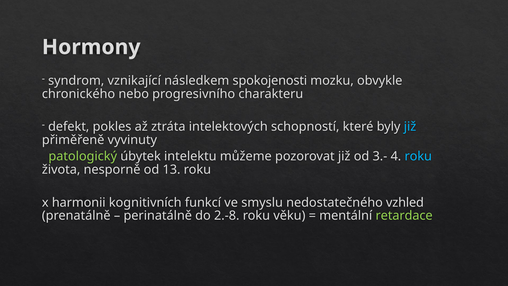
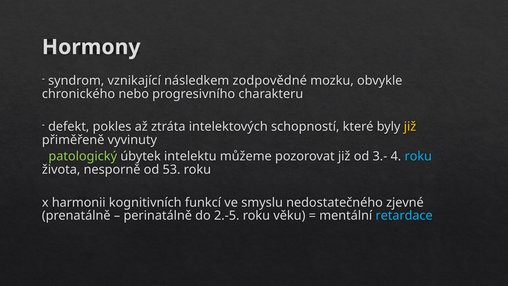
spokojenosti: spokojenosti -> zodpovědné
již at (410, 127) colour: light blue -> yellow
13: 13 -> 53
vzhled: vzhled -> zjevné
2.-8: 2.-8 -> 2.-5
retardace colour: light green -> light blue
